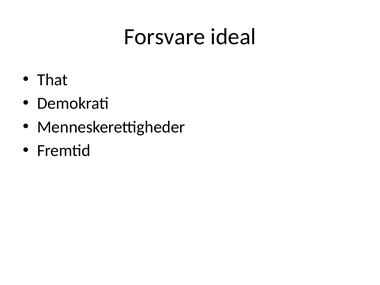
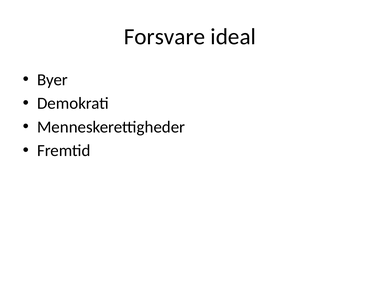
That: That -> Byer
